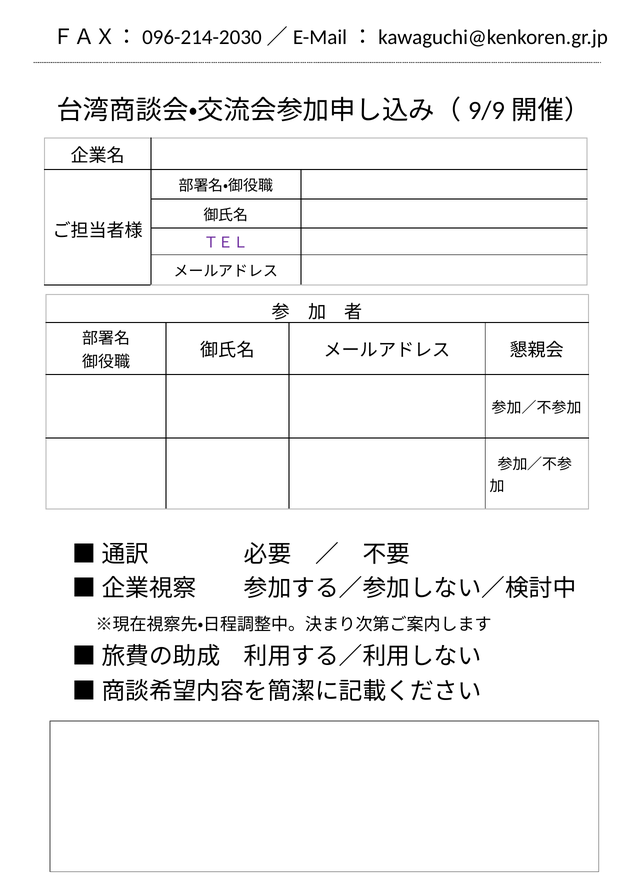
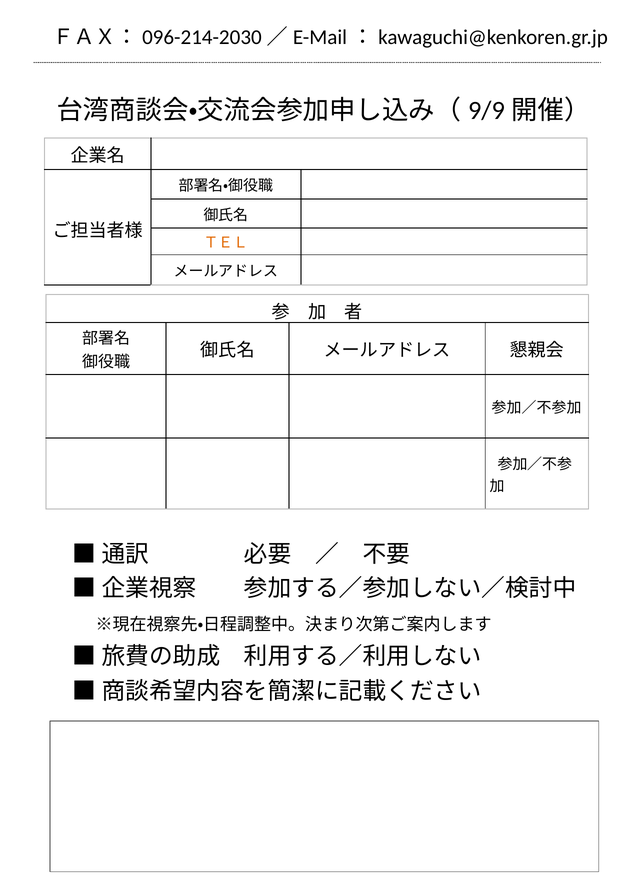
ＴＥＬ colour: purple -> orange
